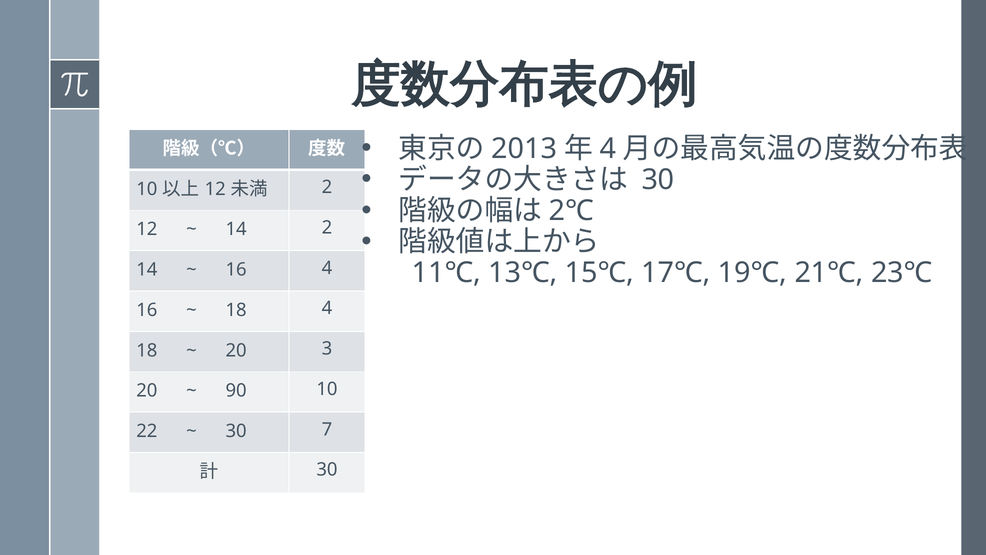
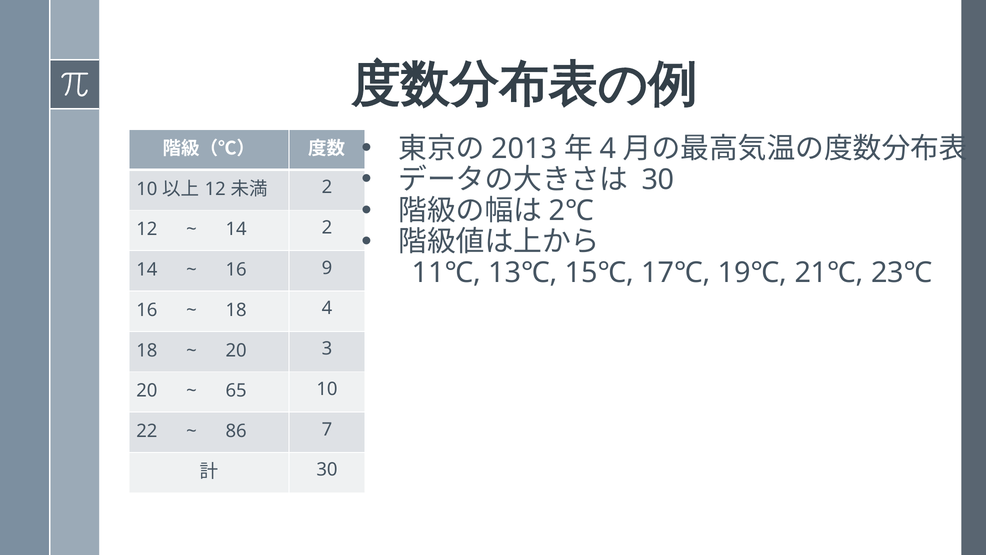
16 4: 4 -> 9
90: 90 -> 65
30 at (236, 431): 30 -> 86
